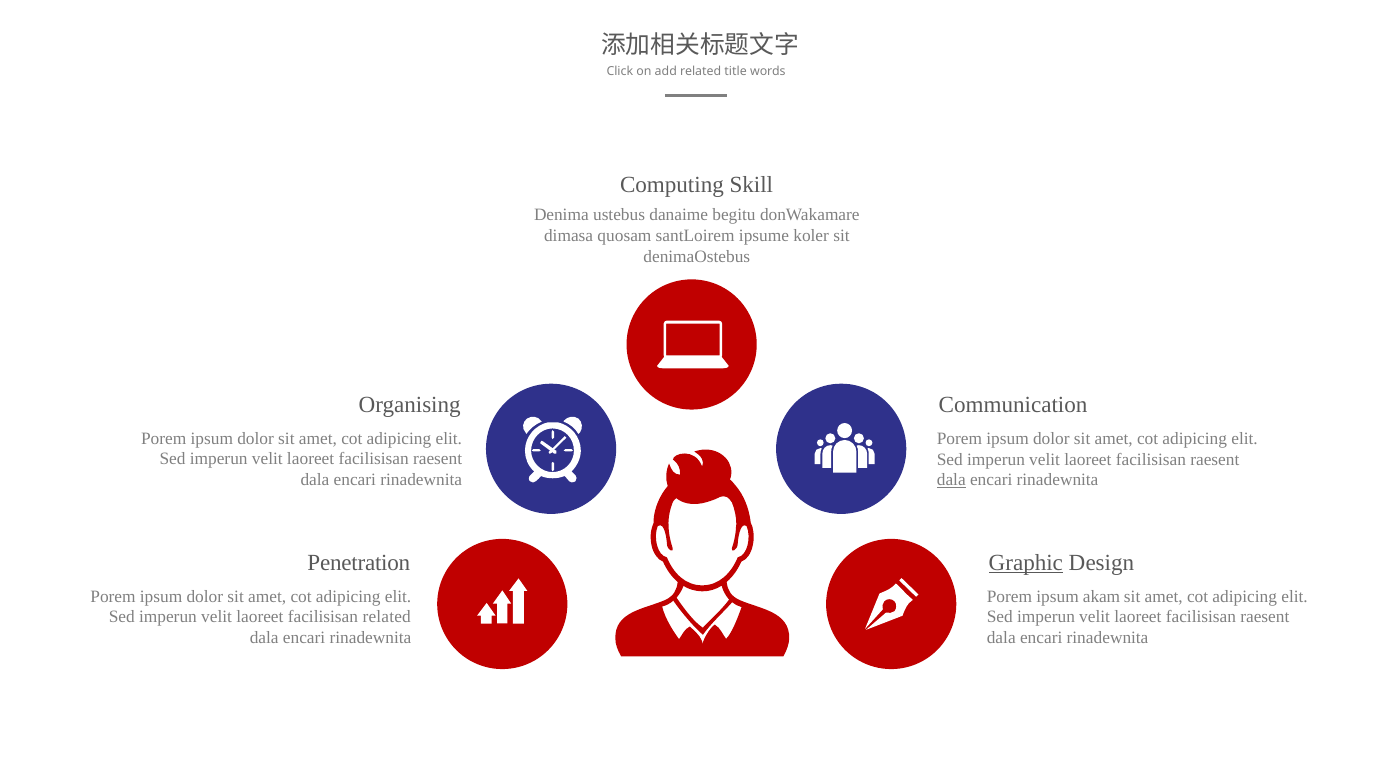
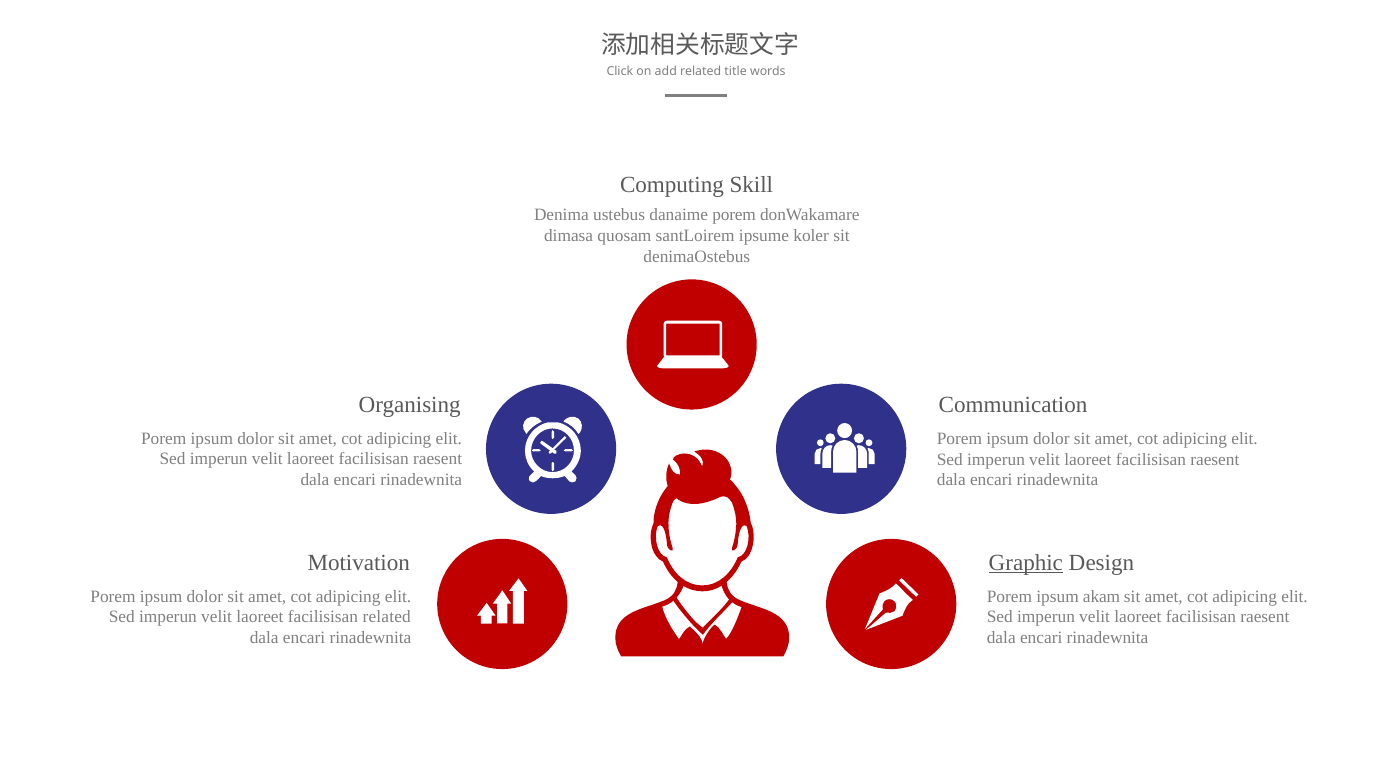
danaime begitu: begitu -> porem
dala at (951, 480) underline: present -> none
Penetration: Penetration -> Motivation
